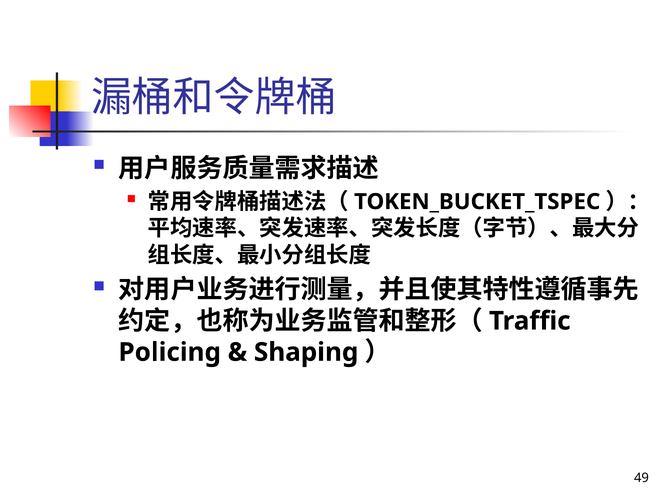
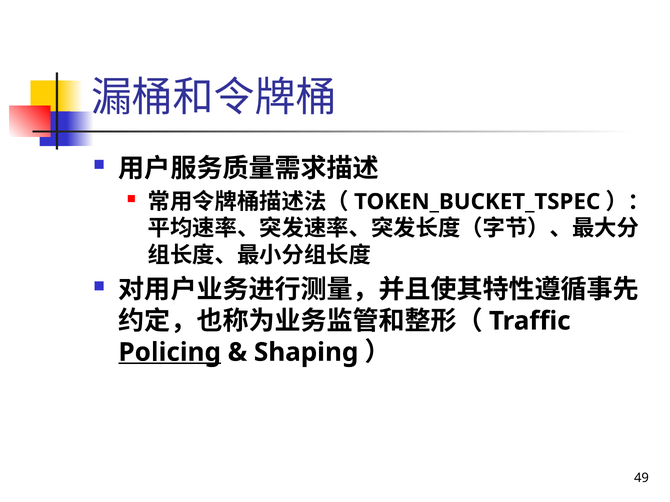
Policing underline: none -> present
